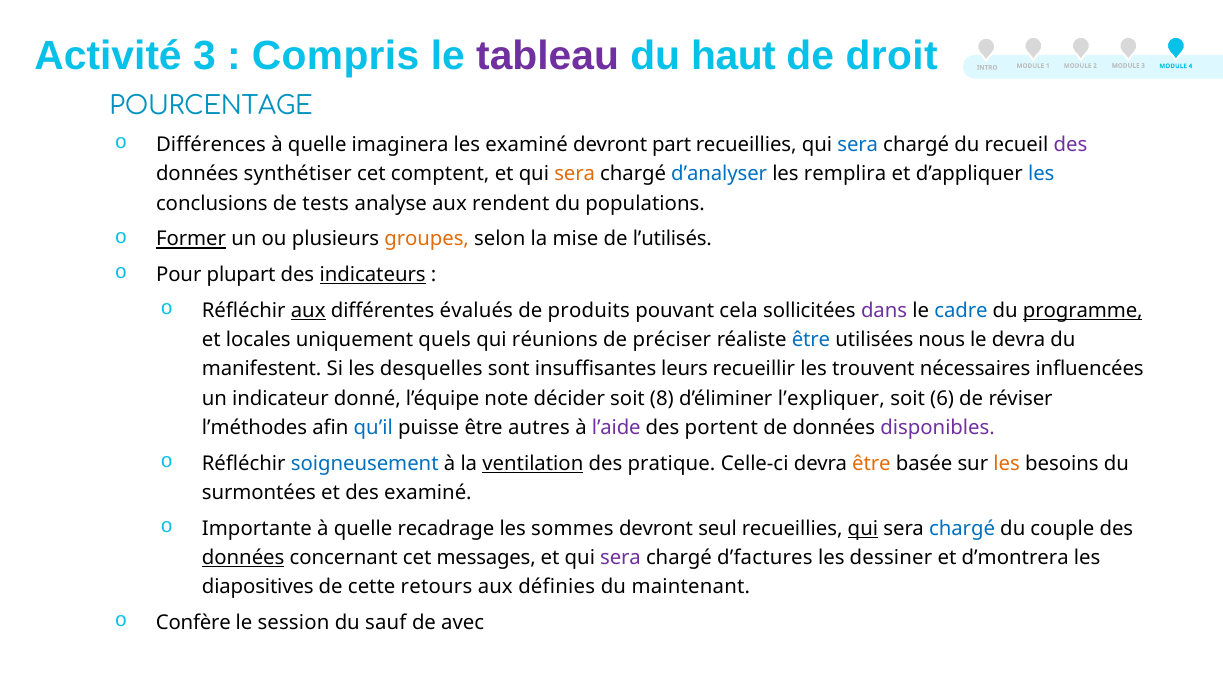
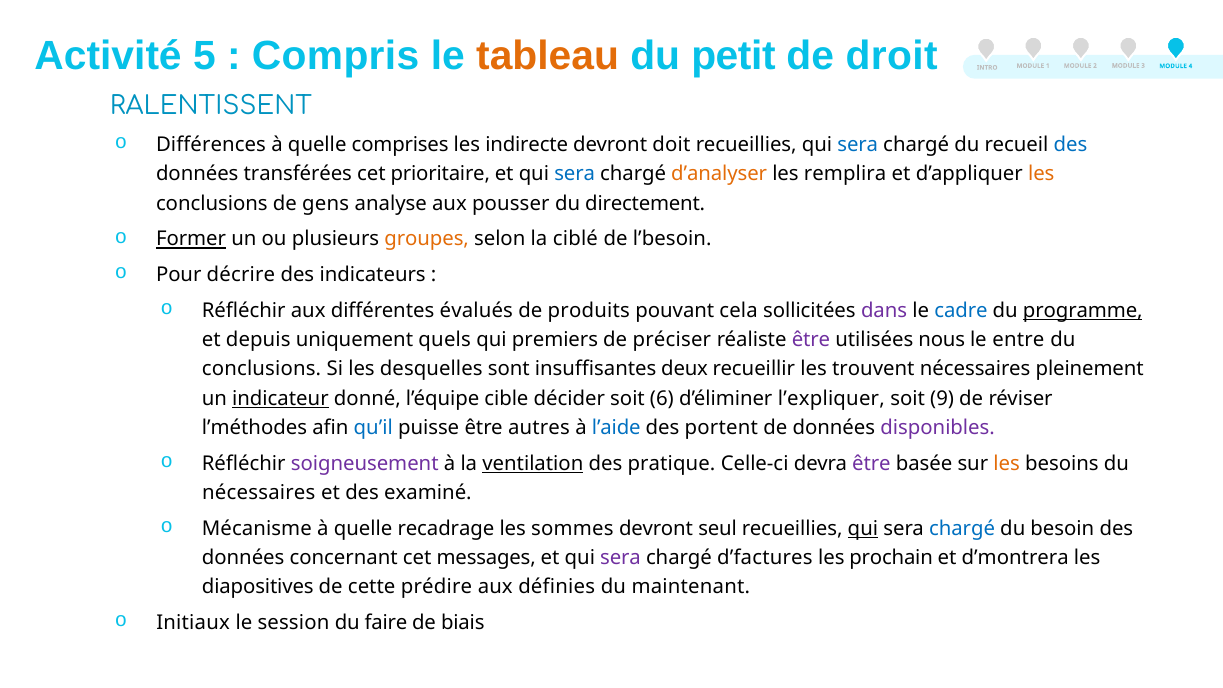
Activité 3: 3 -> 5
tableau colour: purple -> orange
haut: haut -> petit
POURCENTAGE: POURCENTAGE -> RALENTISSENT
imaginera: imaginera -> comprises
les examiné: examiné -> indirecte
part: part -> doit
des at (1071, 145) colour: purple -> blue
synthétiser: synthétiser -> transférées
comptent: comptent -> prioritaire
sera at (575, 174) colour: orange -> blue
d’analyser colour: blue -> orange
les at (1041, 174) colour: blue -> orange
tests: tests -> gens
rendent: rendent -> pousser
populations: populations -> directement
mise: mise -> ciblé
l’utilisés: l’utilisés -> l’besoin
plupart: plupart -> décrire
indicateurs underline: present -> none
aux at (308, 311) underline: present -> none
locales: locales -> depuis
réunions: réunions -> premiers
être at (811, 340) colour: blue -> purple
le devra: devra -> entre
manifestent at (262, 369): manifestent -> conclusions
leurs: leurs -> deux
influencées: influencées -> pleinement
indicateur underline: none -> present
note: note -> cible
8: 8 -> 6
6: 6 -> 9
l’aide colour: purple -> blue
soigneusement colour: blue -> purple
être at (871, 464) colour: orange -> purple
surmontées at (259, 493): surmontées -> nécessaires
Importante: Importante -> Mécanisme
couple: couple -> besoin
données at (243, 558) underline: present -> none
dessiner: dessiner -> prochain
retours: retours -> prédire
Confère: Confère -> Initiaux
sauf: sauf -> faire
avec: avec -> biais
